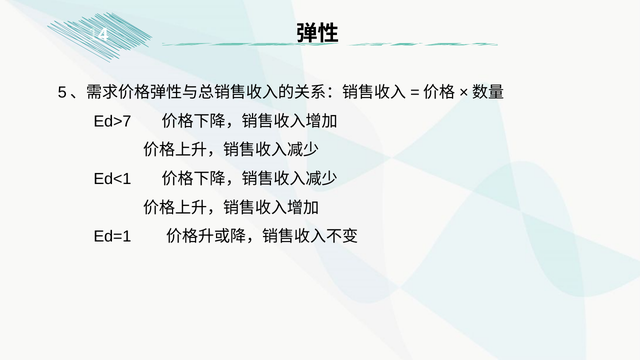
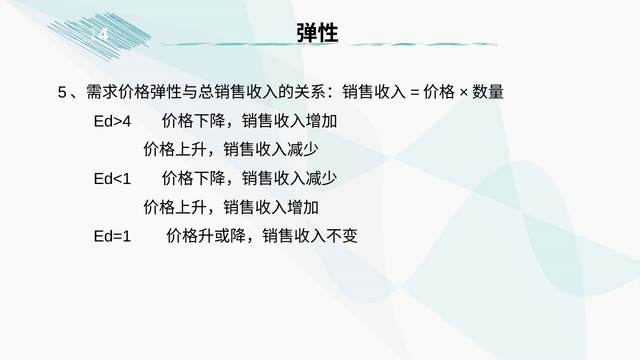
Ed>7: Ed>7 -> Ed>4
